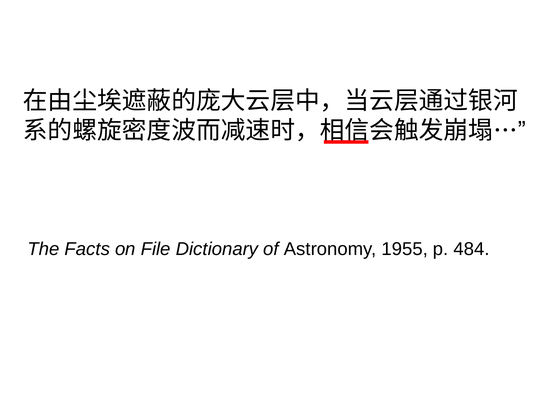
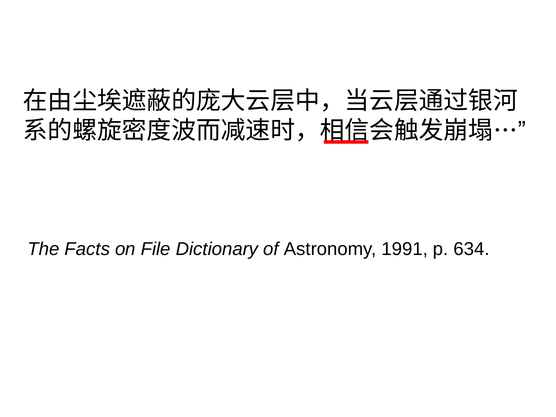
1955: 1955 -> 1991
484: 484 -> 634
